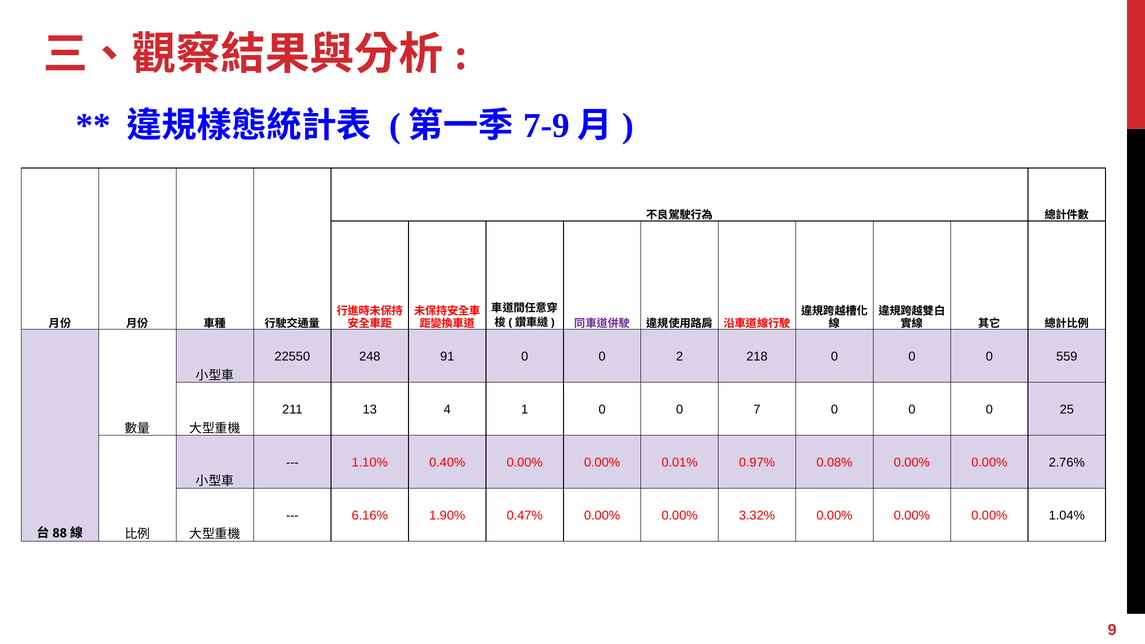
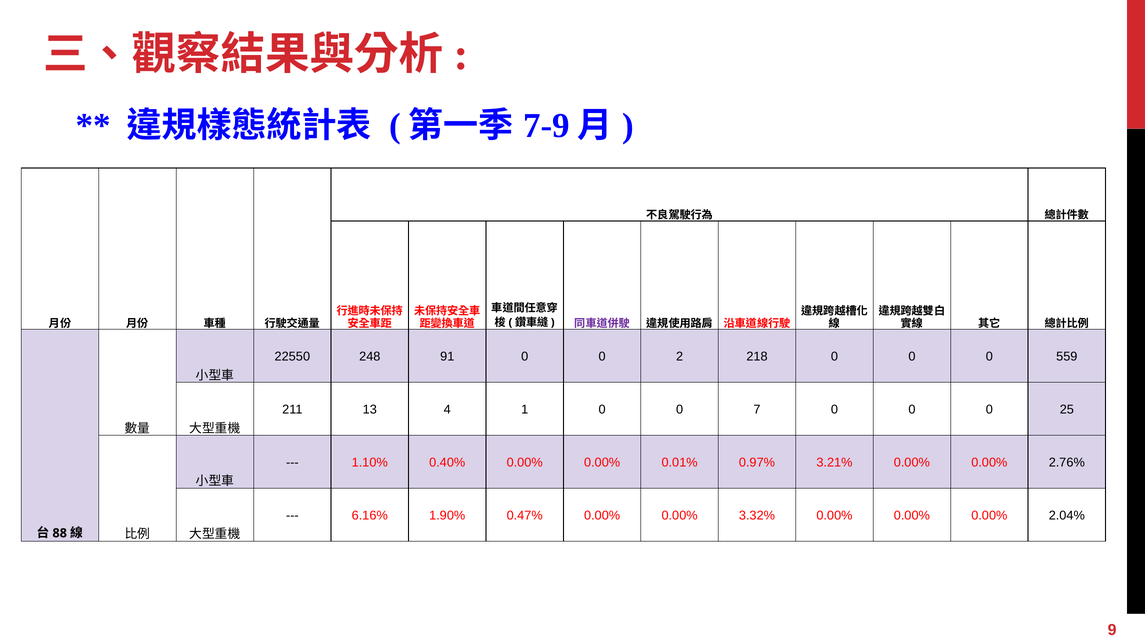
0.08%: 0.08% -> 3.21%
1.04%: 1.04% -> 2.04%
